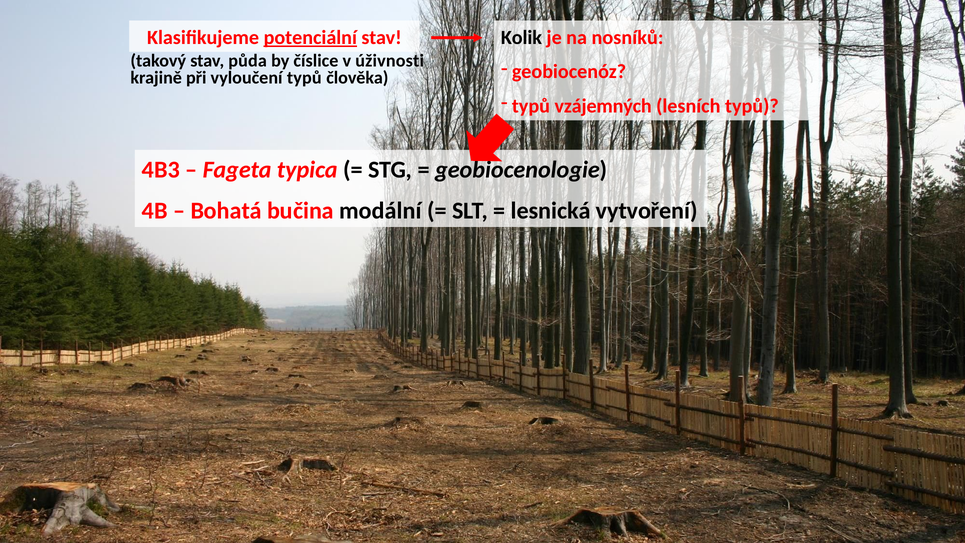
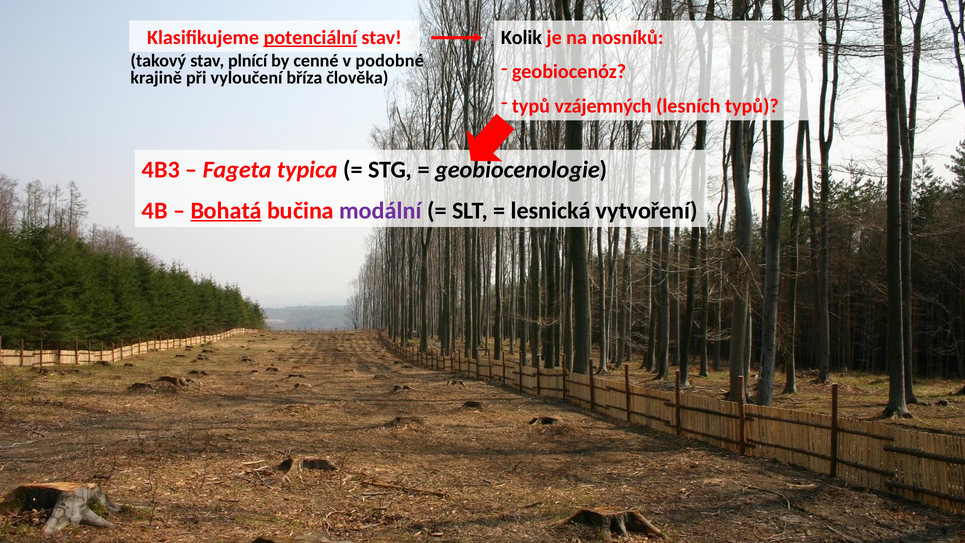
půda: půda -> plnící
číslice: číslice -> cenné
úživnosti: úživnosti -> podobné
vyloučení typů: typů -> bříza
Bohatá underline: none -> present
modální colour: black -> purple
